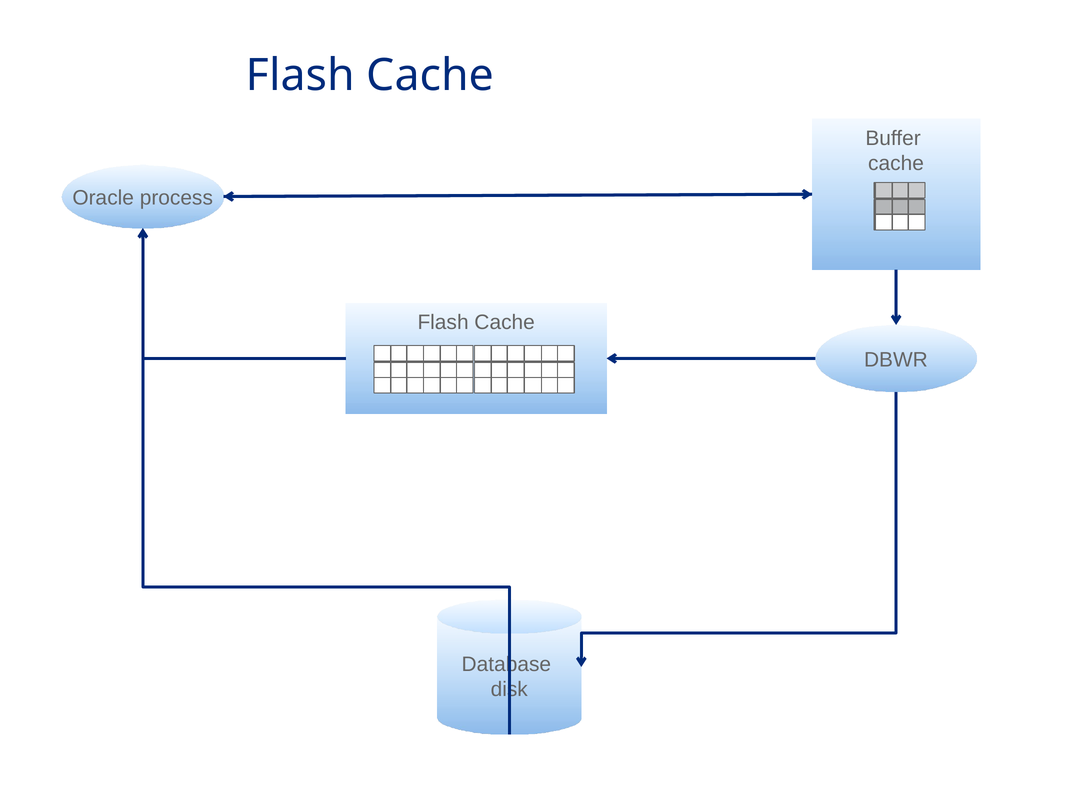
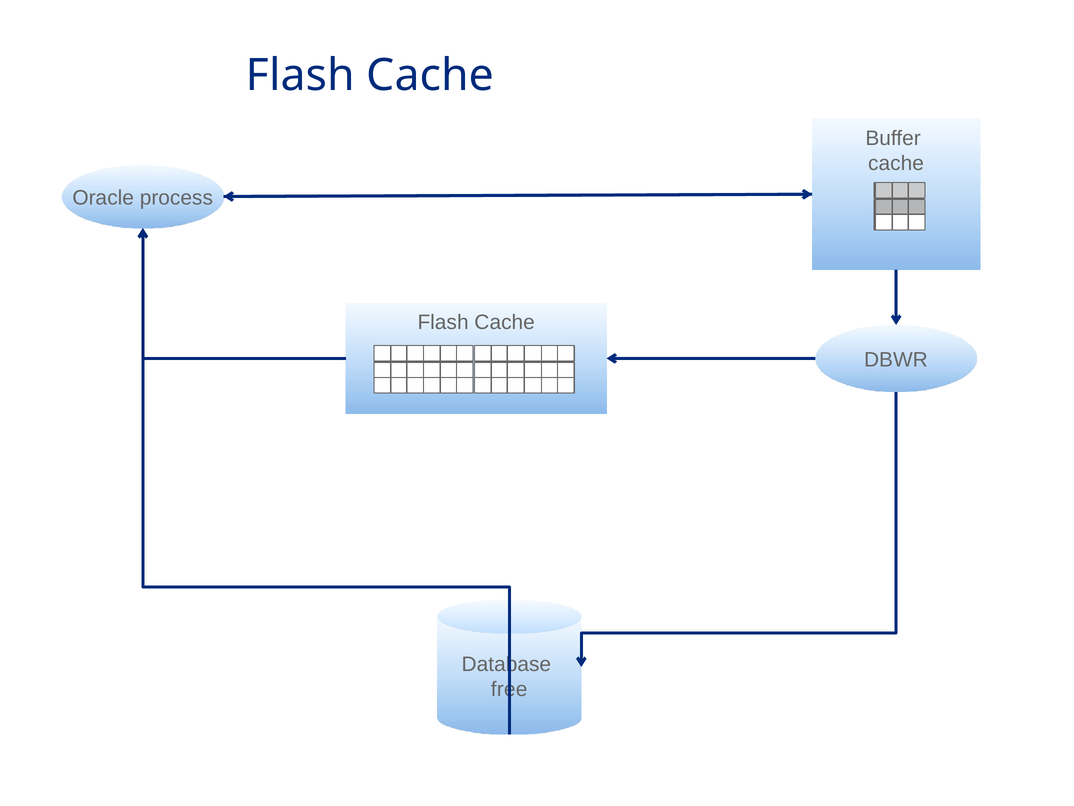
disk at (509, 689): disk -> free
